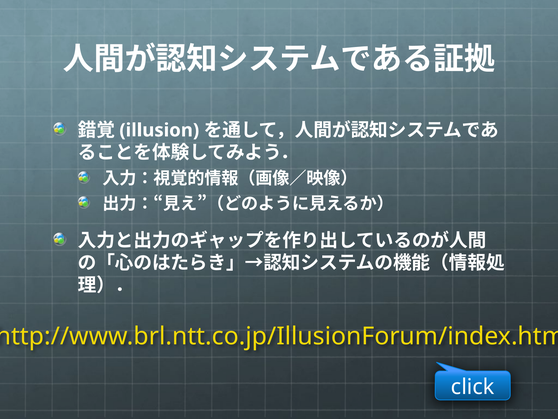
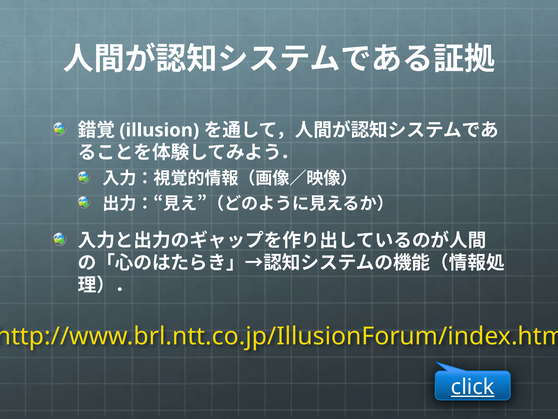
click underline: none -> present
